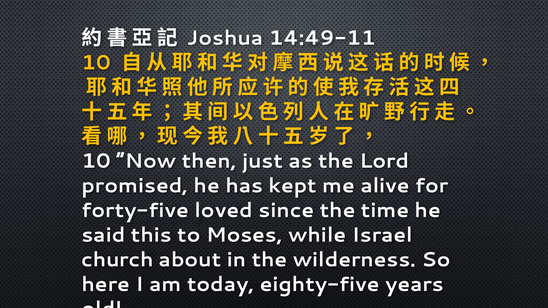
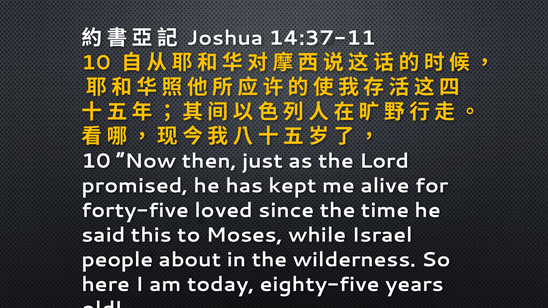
14:49-11: 14:49-11 -> 14:37-11
church: church -> people
